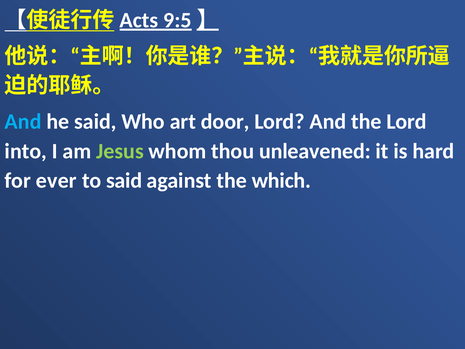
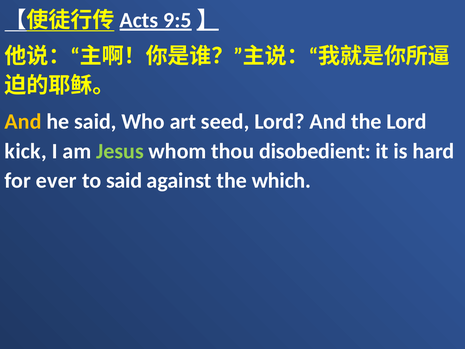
And at (23, 122) colour: light blue -> yellow
door: door -> seed
into: into -> kick
unleavened: unleavened -> disobedient
